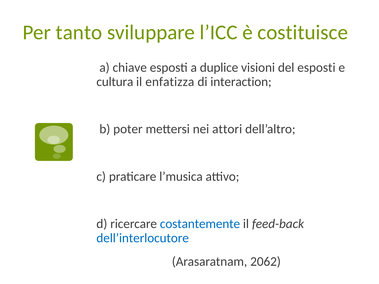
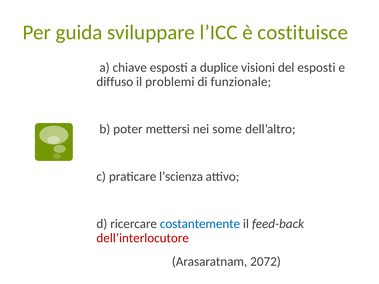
tanto: tanto -> guida
cultura: cultura -> diffuso
enfatizza: enfatizza -> problemi
interaction: interaction -> funzionale
attori: attori -> some
l’musica: l’musica -> l’scienza
dell’interlocutore colour: blue -> red
2062: 2062 -> 2072
